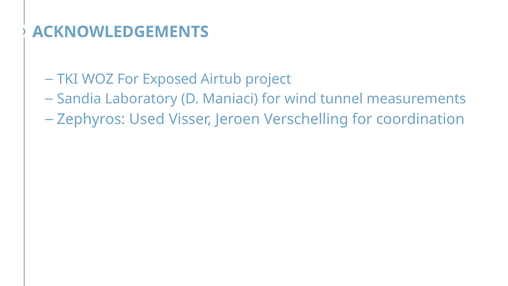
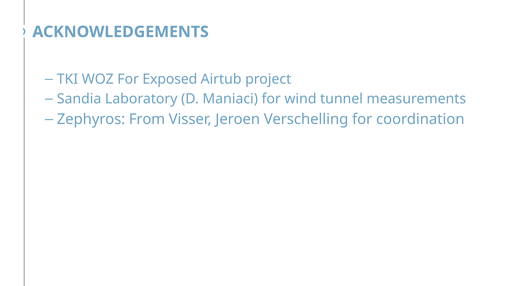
Used: Used -> From
